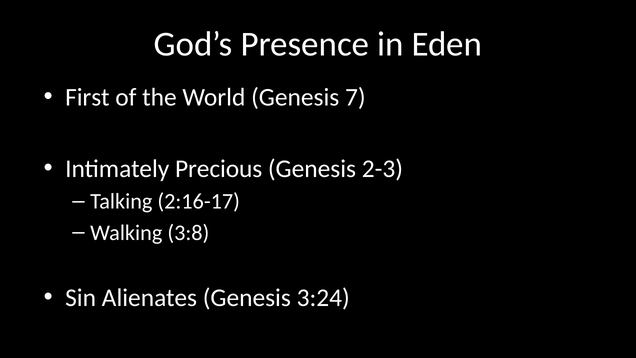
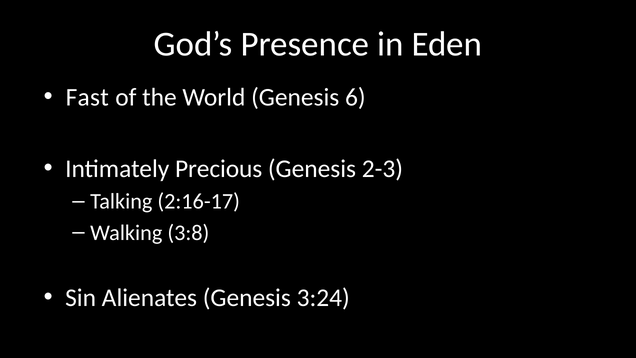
First: First -> Fast
7: 7 -> 6
